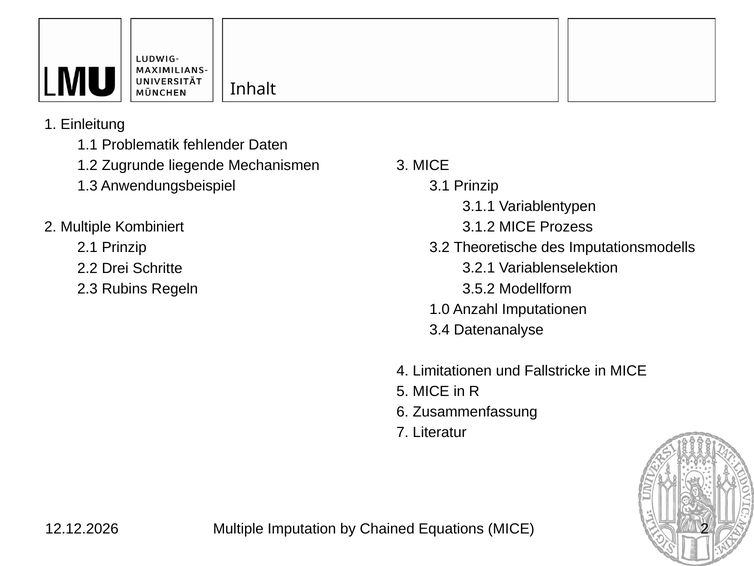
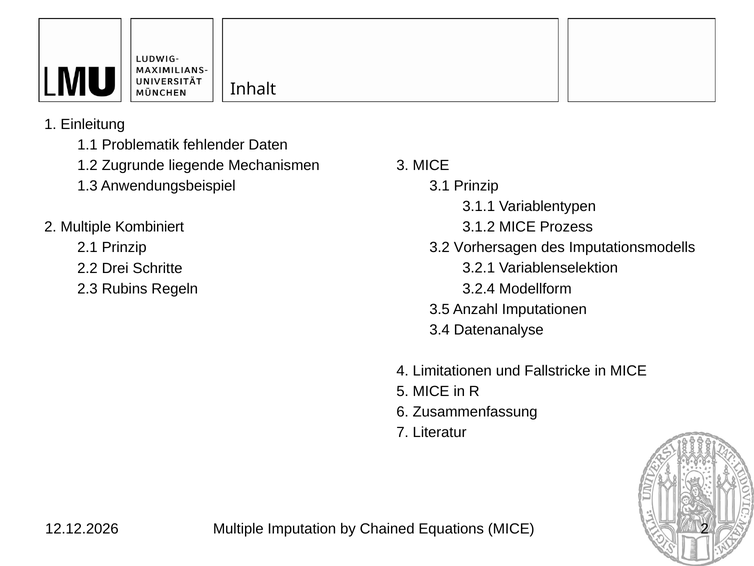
Theoretische: Theoretische -> Vorhersagen
3.5.2: 3.5.2 -> 3.2.4
1.0: 1.0 -> 3.5
